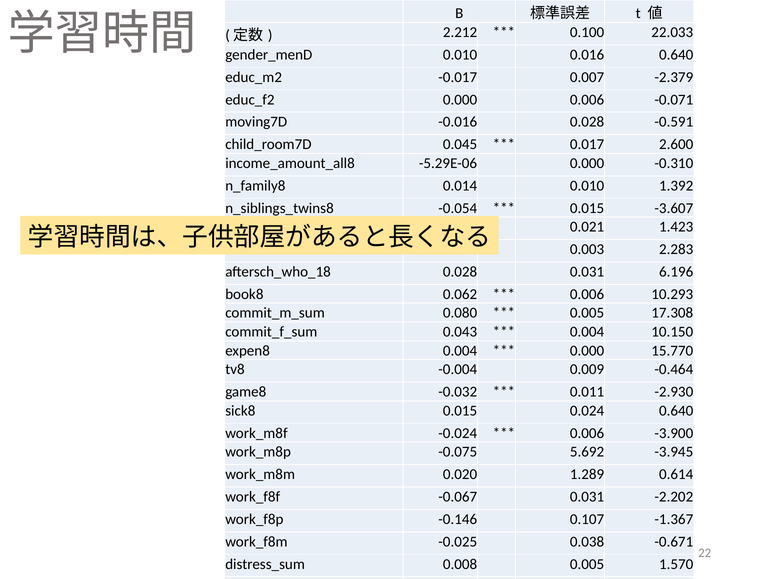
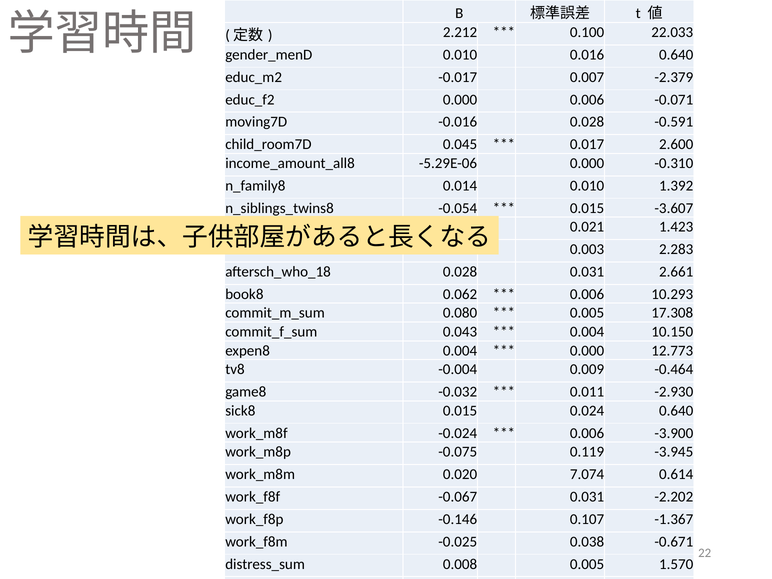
6.196: 6.196 -> 2.661
15.770: 15.770 -> 12.773
5.692: 5.692 -> 0.119
1.289: 1.289 -> 7.074
